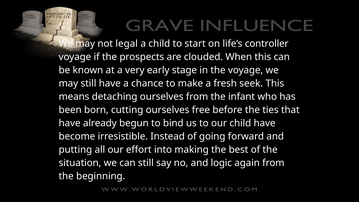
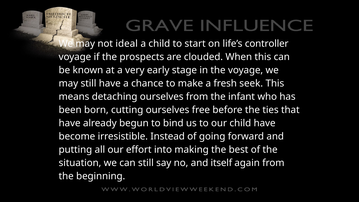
legal: legal -> ideal
logic: logic -> itself
